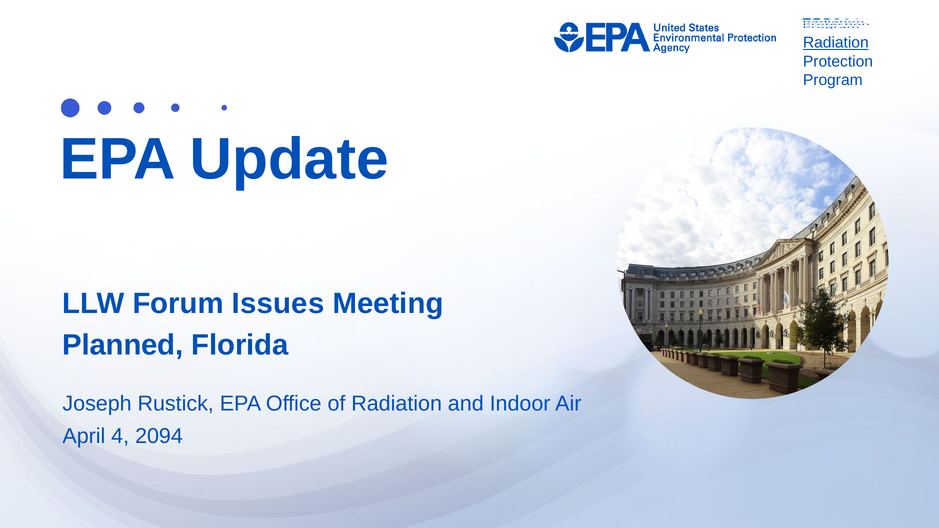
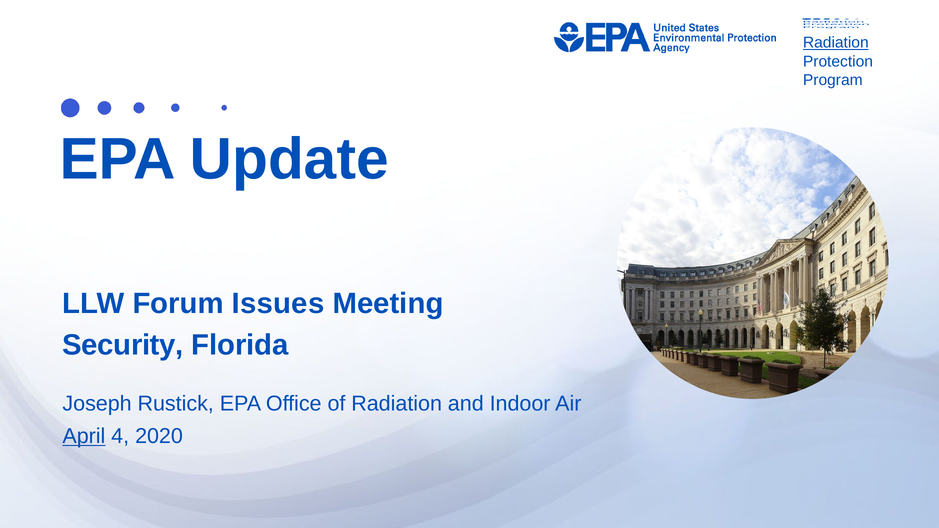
Planned: Planned -> Security
April underline: none -> present
2094: 2094 -> 2020
